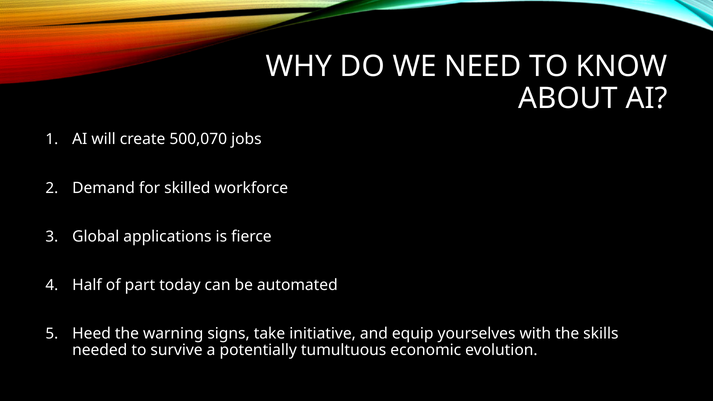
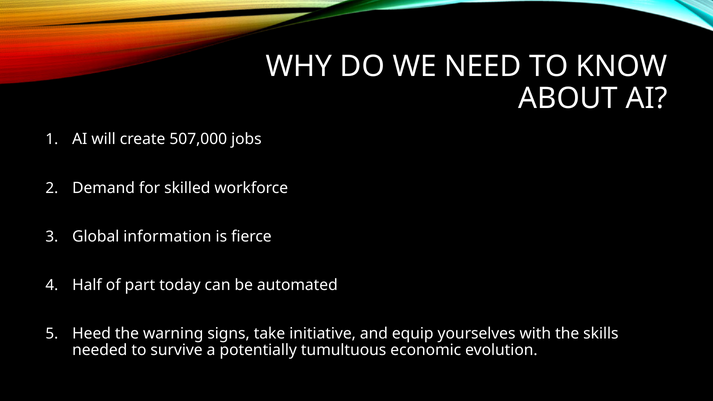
500,070: 500,070 -> 507,000
applications: applications -> information
